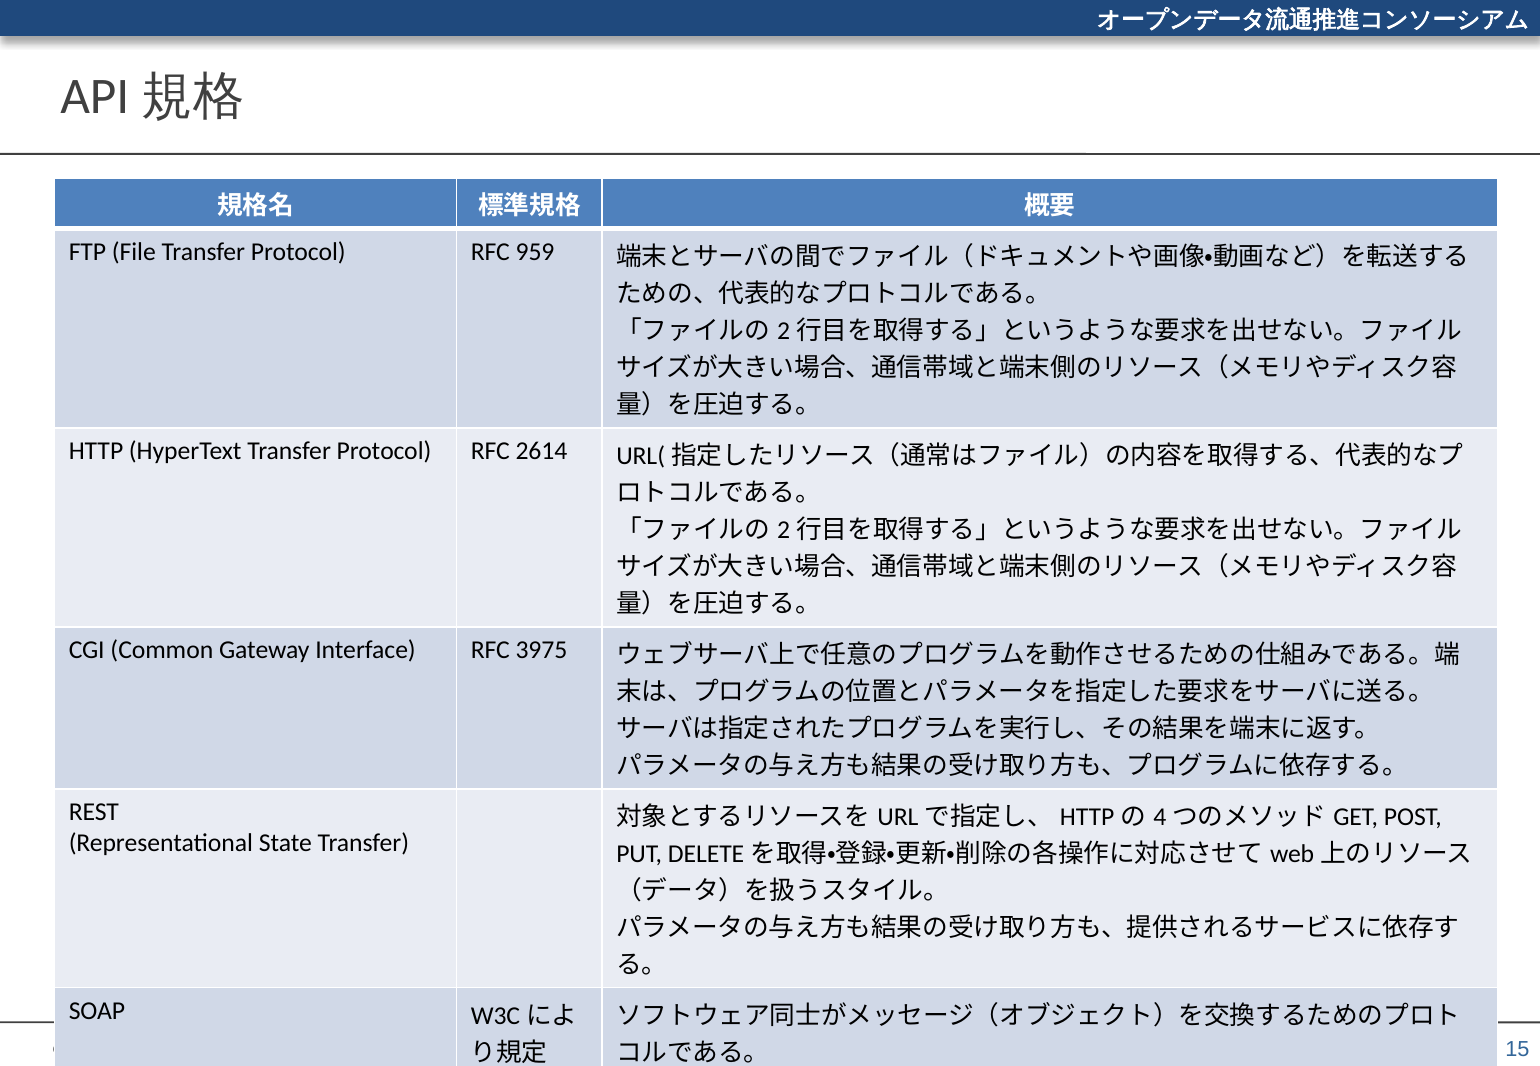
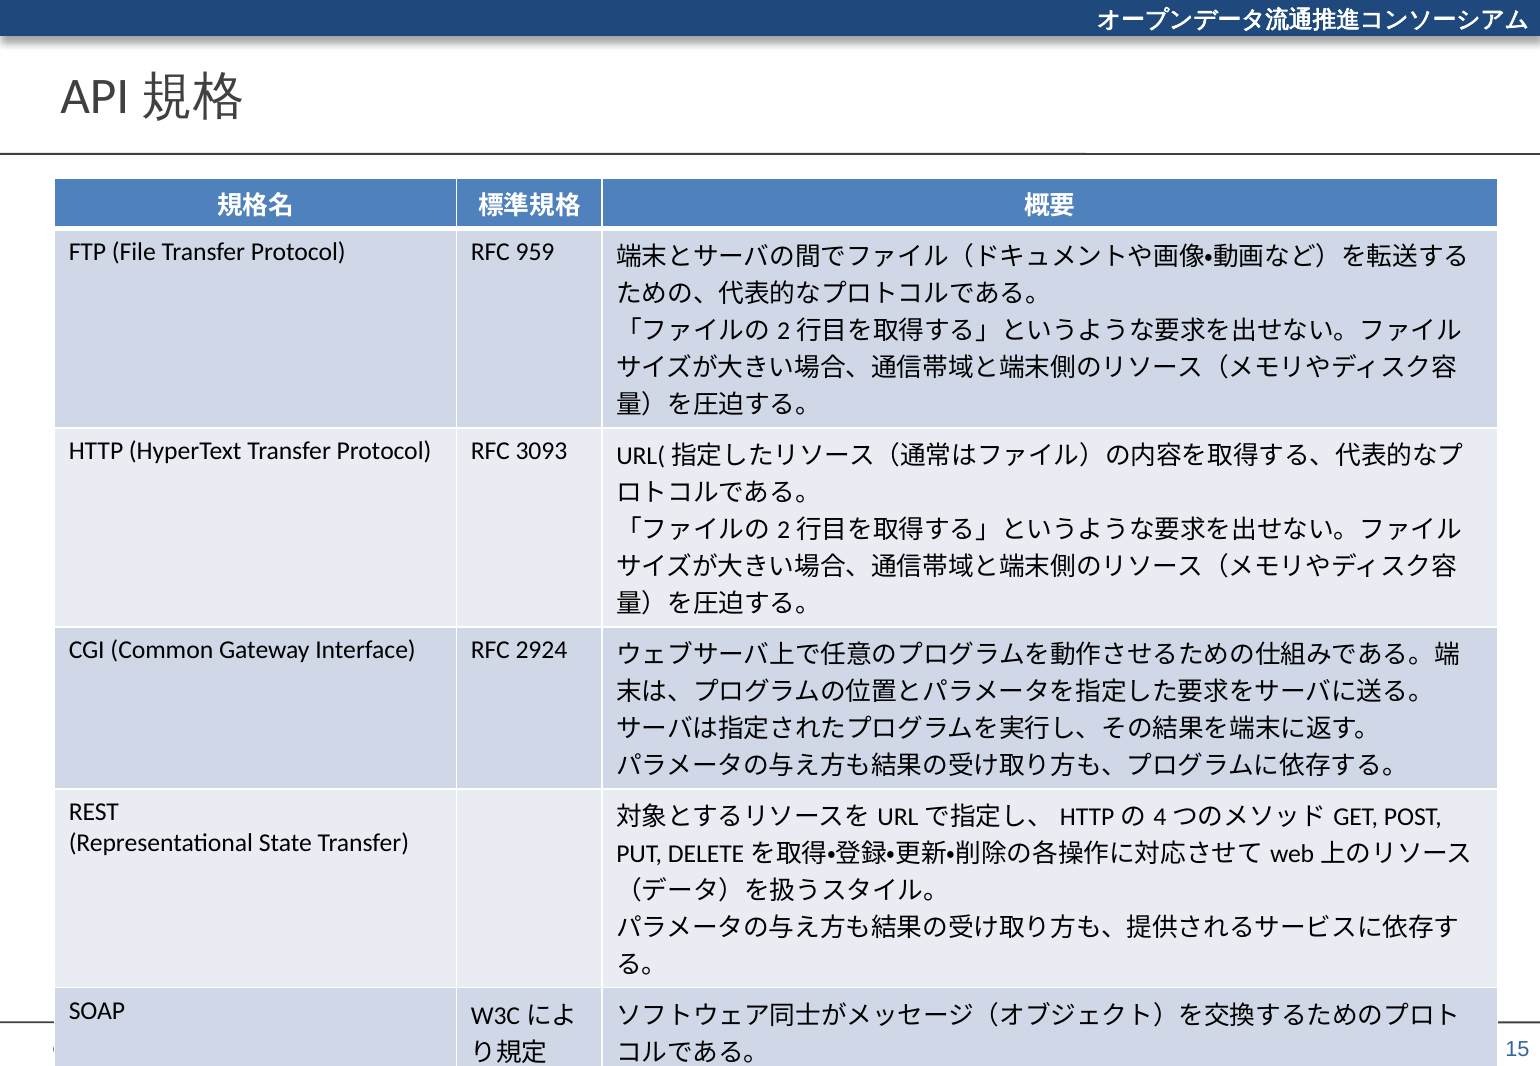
2614: 2614 -> 3093
3975: 3975 -> 2924
